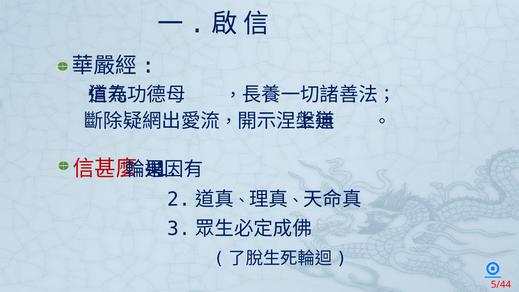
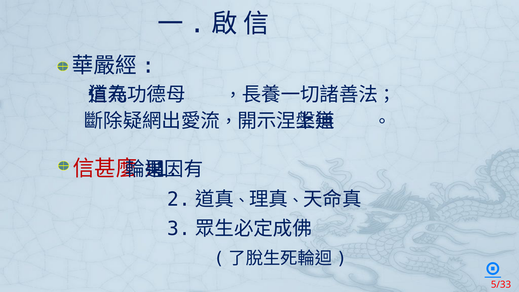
5/44: 5/44 -> 5/33
